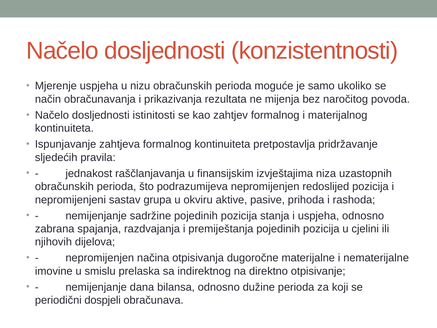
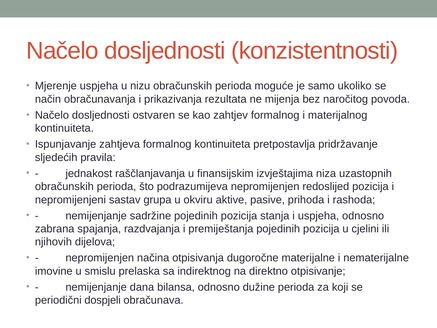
istinitosti: istinitosti -> ostvaren
